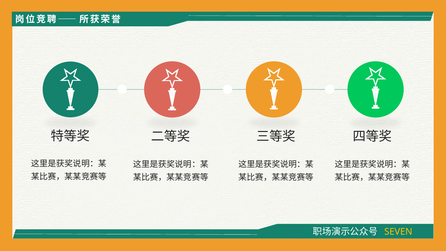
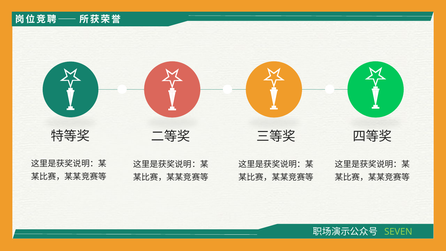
SEVEN colour: yellow -> light green
